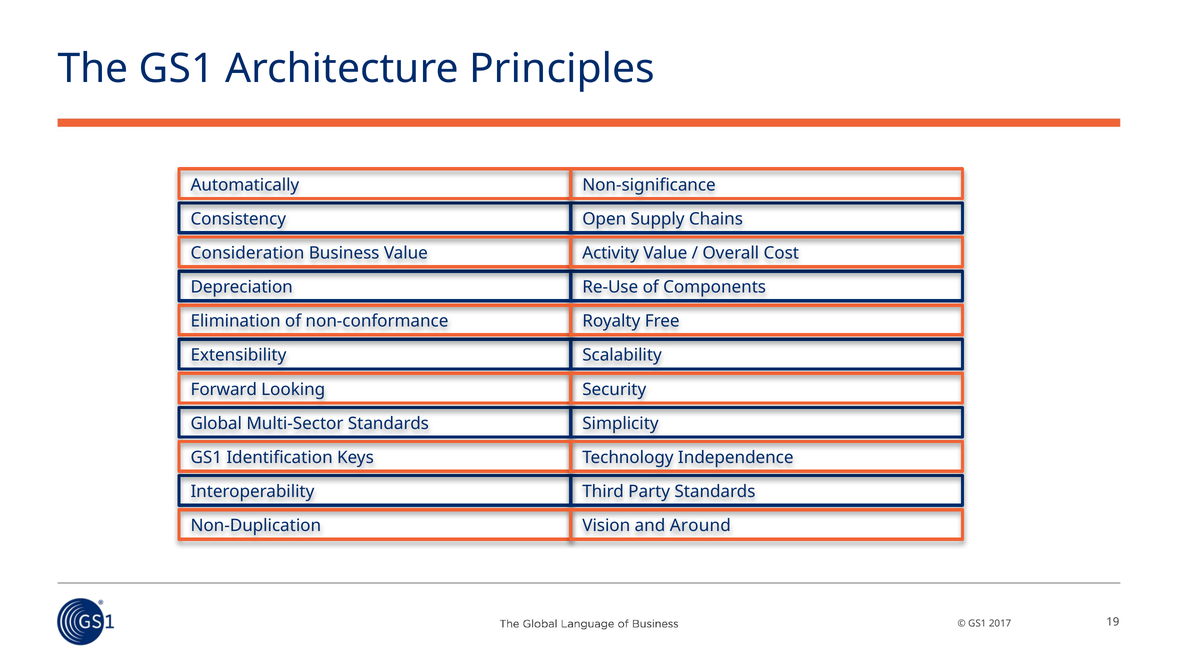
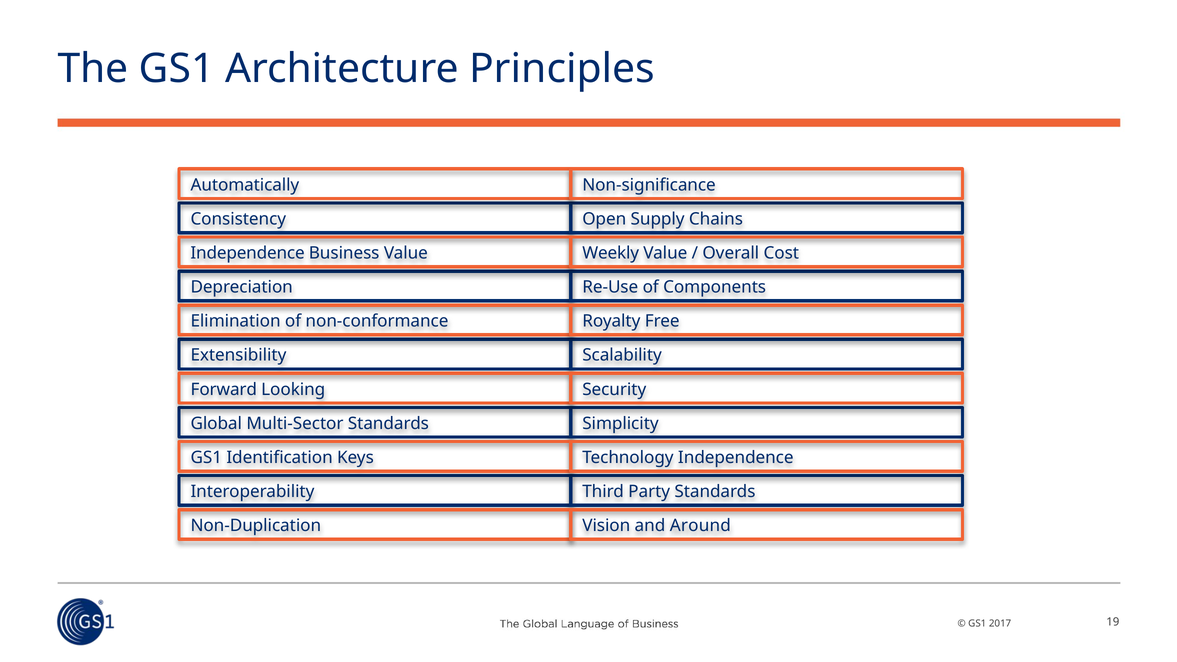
Consideration at (247, 253): Consideration -> Independence
Activity: Activity -> Weekly
